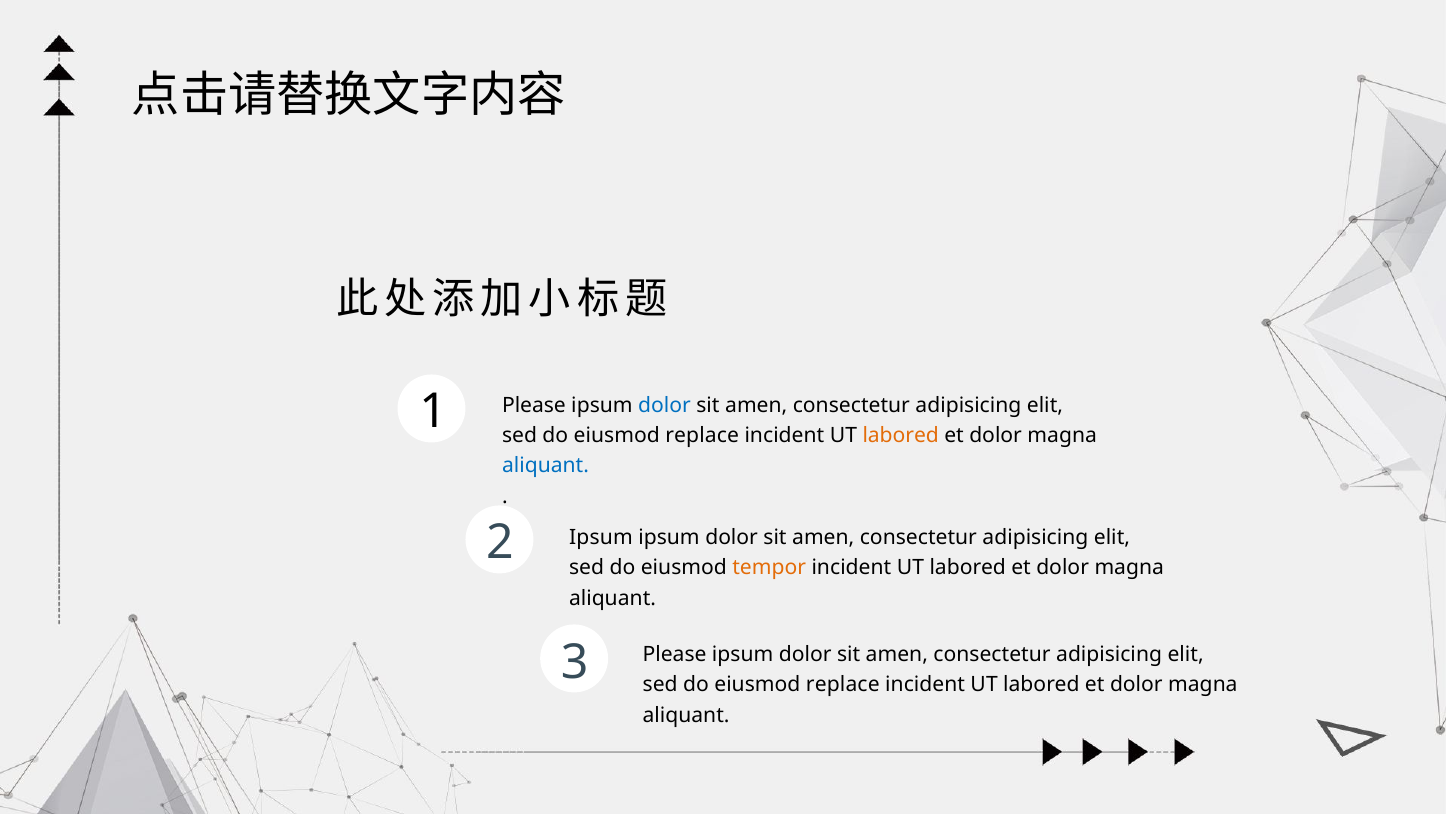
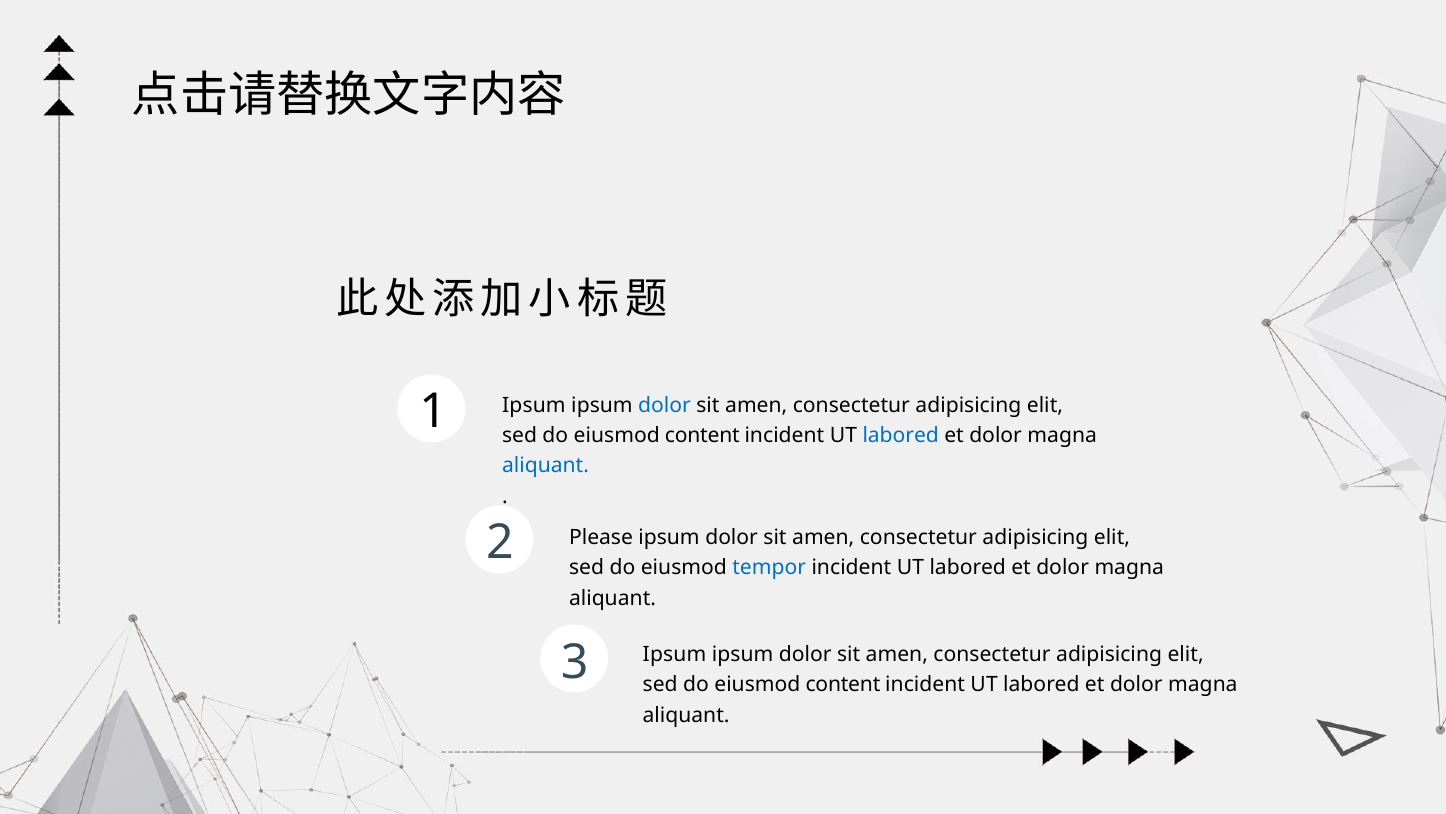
Please at (534, 405): Please -> Ipsum
replace at (702, 435): replace -> content
labored at (901, 435) colour: orange -> blue
Ipsum at (601, 537): Ipsum -> Please
tempor colour: orange -> blue
Please at (675, 654): Please -> Ipsum
replace at (843, 684): replace -> content
